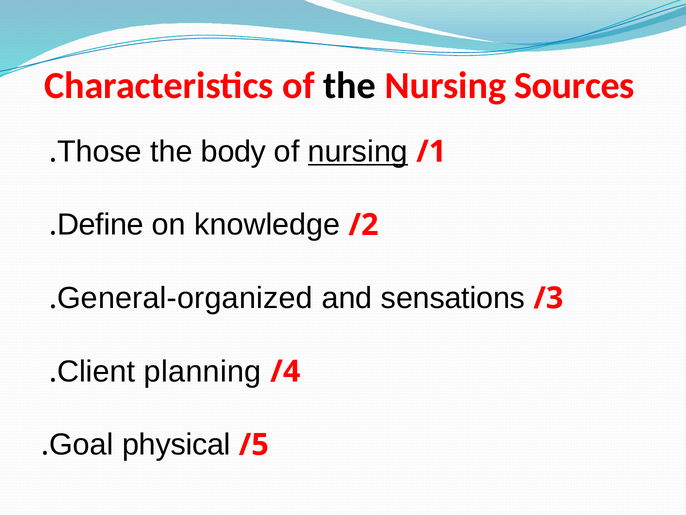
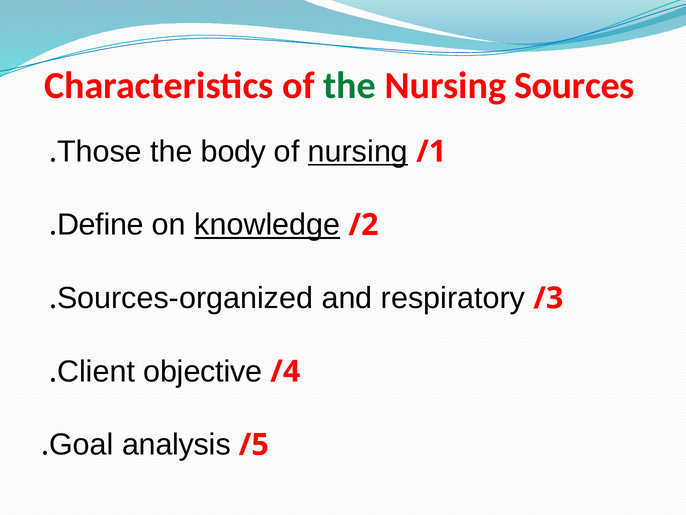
the at (350, 86) colour: black -> green
knowledge underline: none -> present
General-organized: General-organized -> Sources-organized
sensations: sensations -> respiratory
planning: planning -> objective
physical: physical -> analysis
